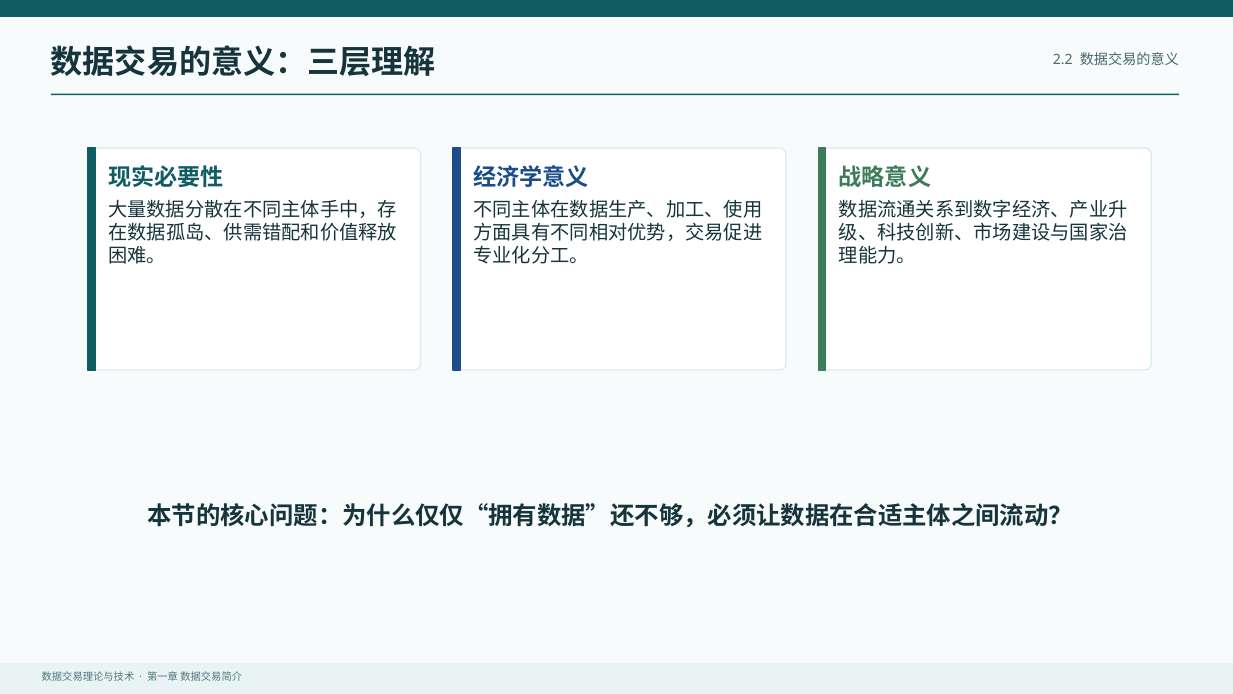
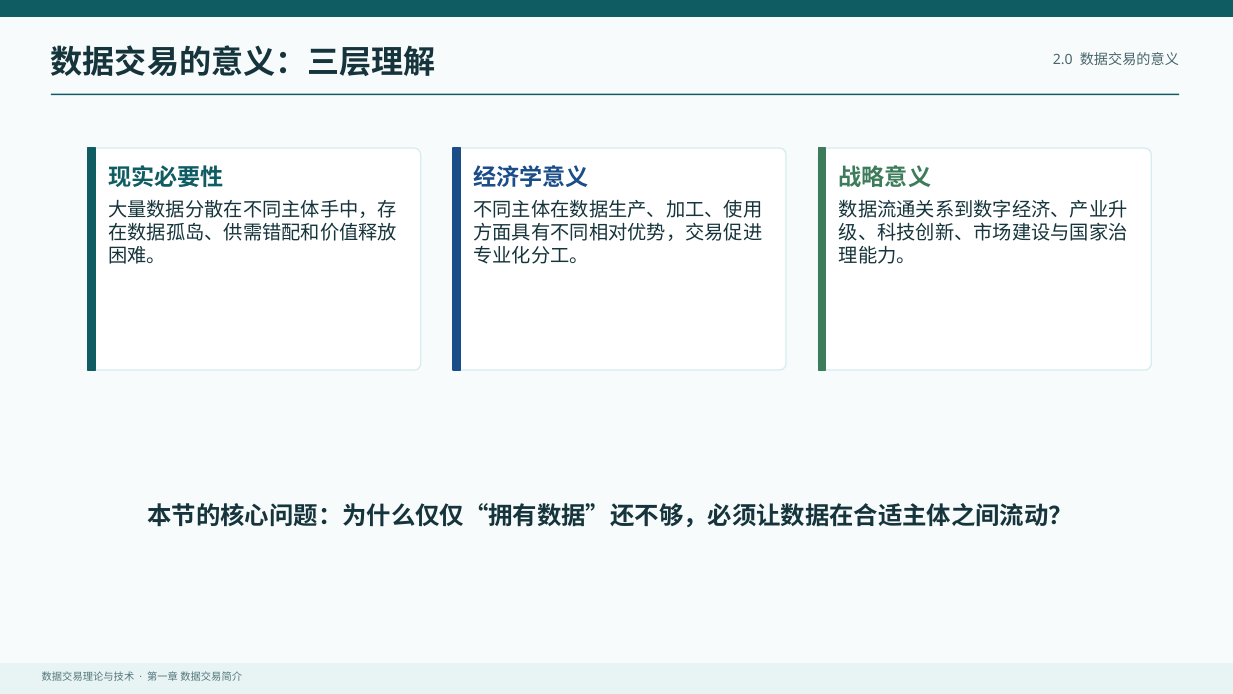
2.2: 2.2 -> 2.0
